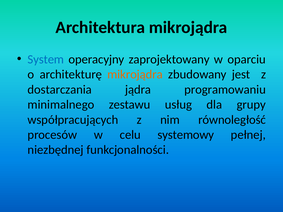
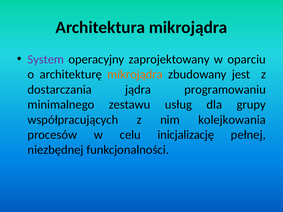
System colour: blue -> purple
równoległość: równoległość -> kolejkowania
systemowy: systemowy -> inicjalizację
